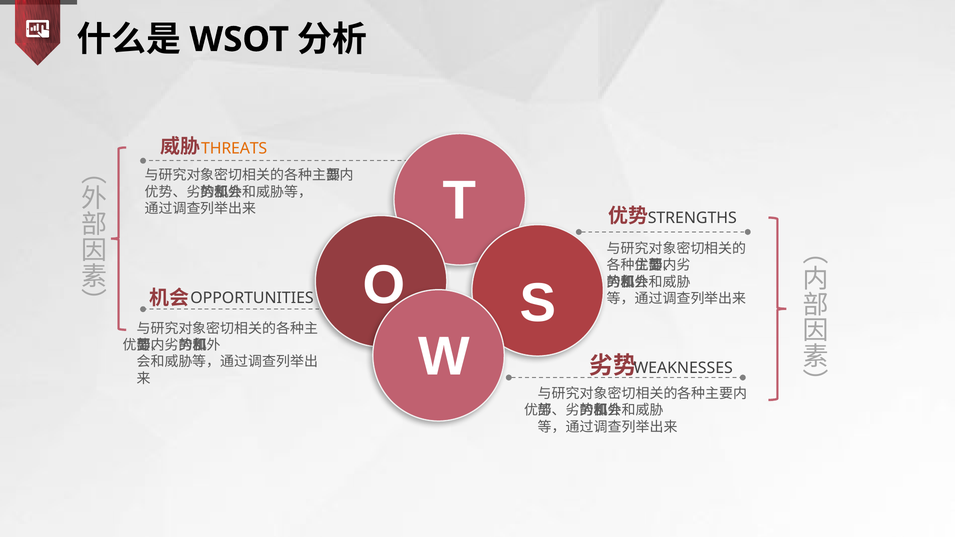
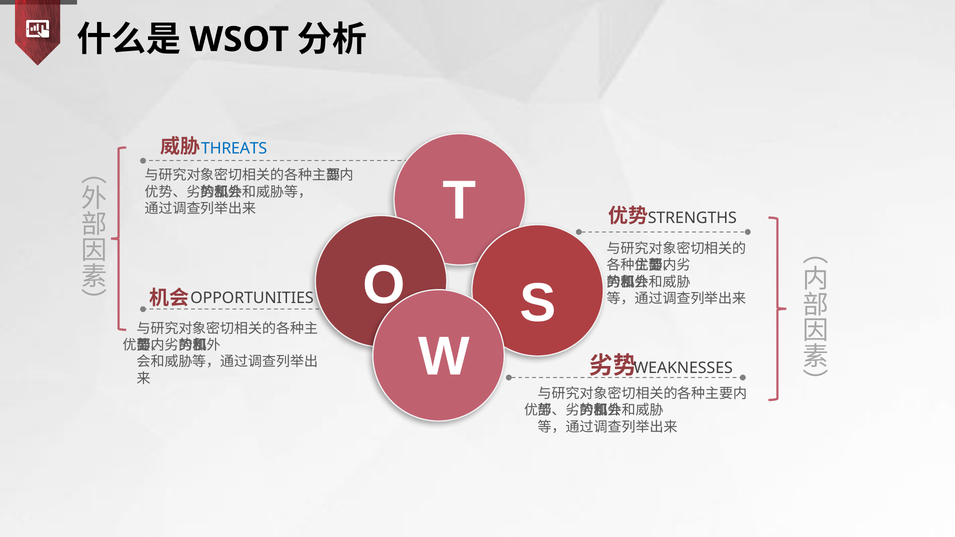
THREATS colour: orange -> blue
